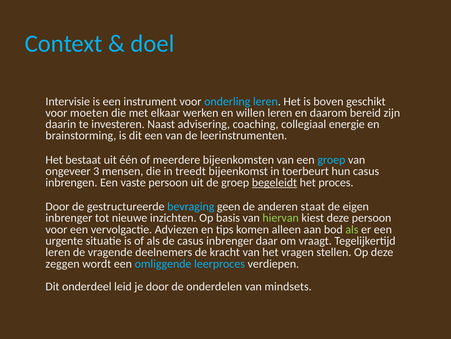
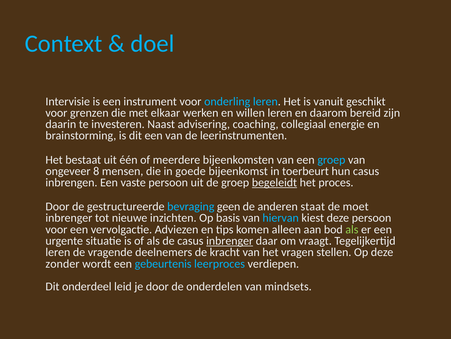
boven: boven -> vanuit
moeten: moeten -> grenzen
3: 3 -> 8
treedt: treedt -> goede
eigen: eigen -> moet
hiervan colour: light green -> light blue
inbrenger at (230, 240) underline: none -> present
zeggen: zeggen -> zonder
omliggende: omliggende -> gebeurtenis
